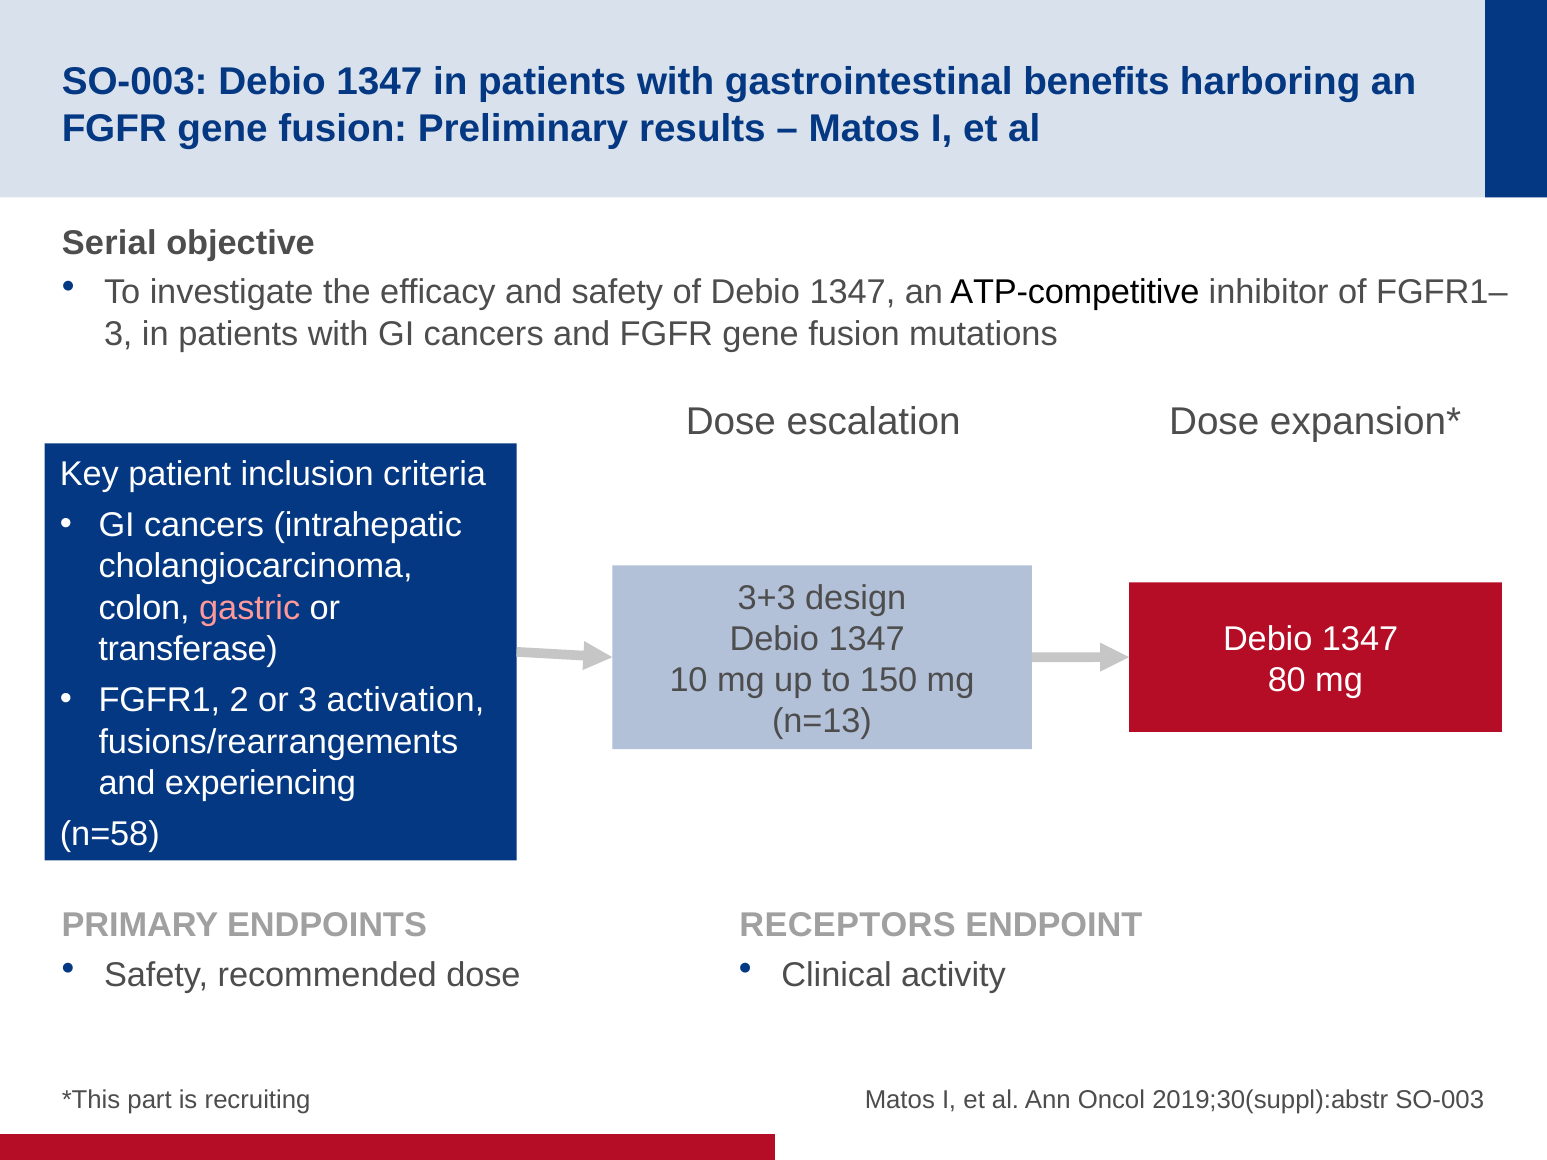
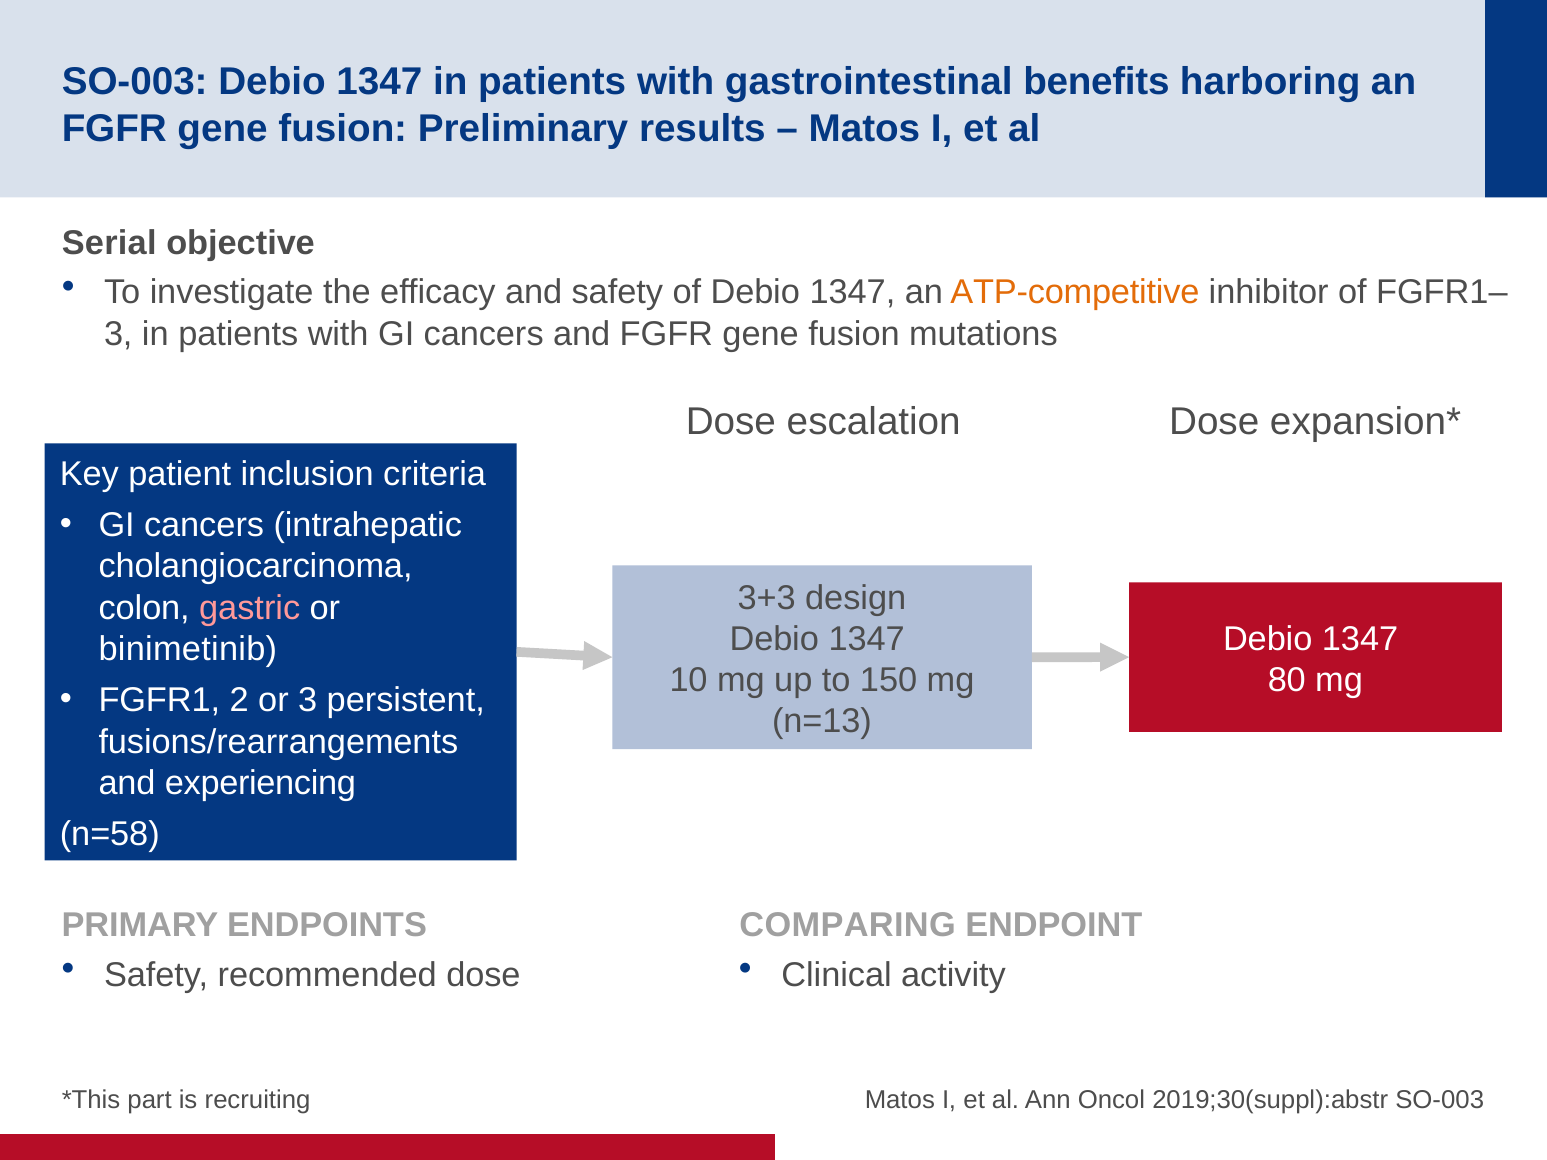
ATP-competitive colour: black -> orange
transferase: transferase -> binimetinib
activation: activation -> persistent
RECEPTORS: RECEPTORS -> COMPARING
